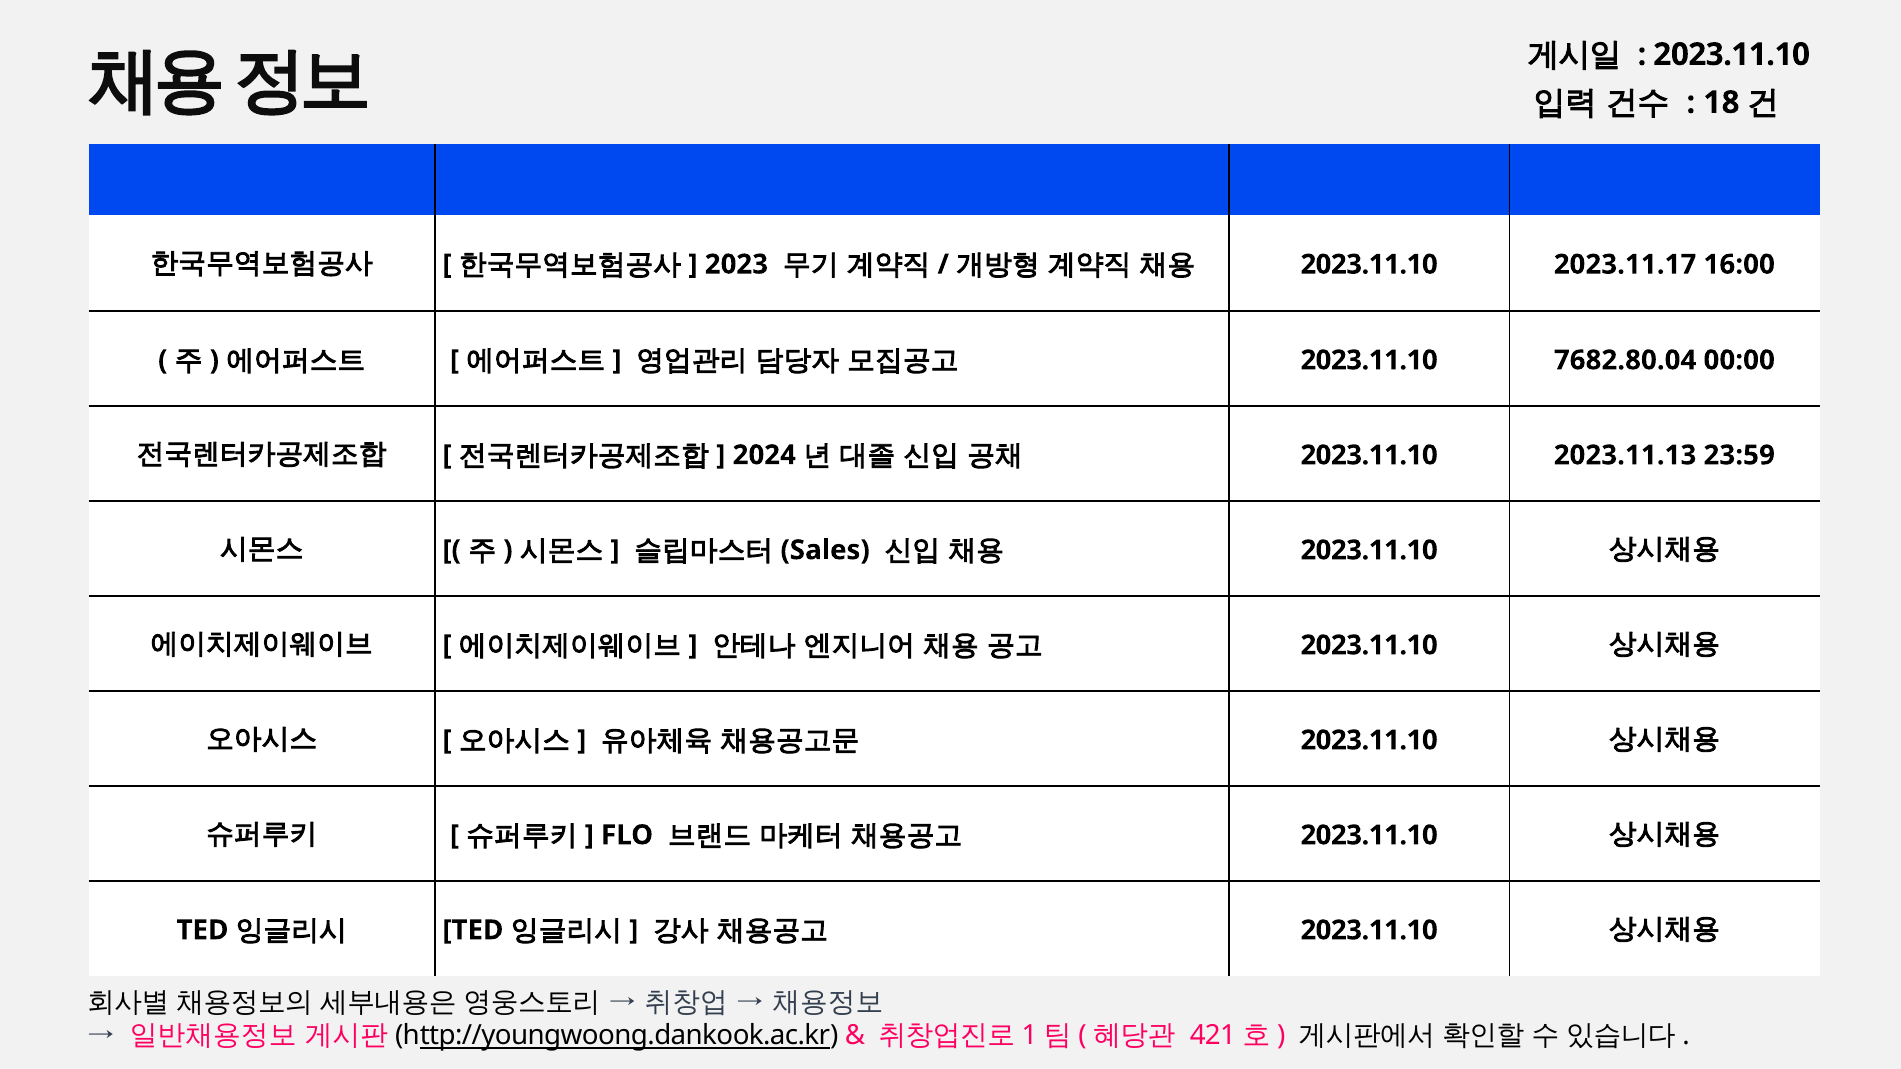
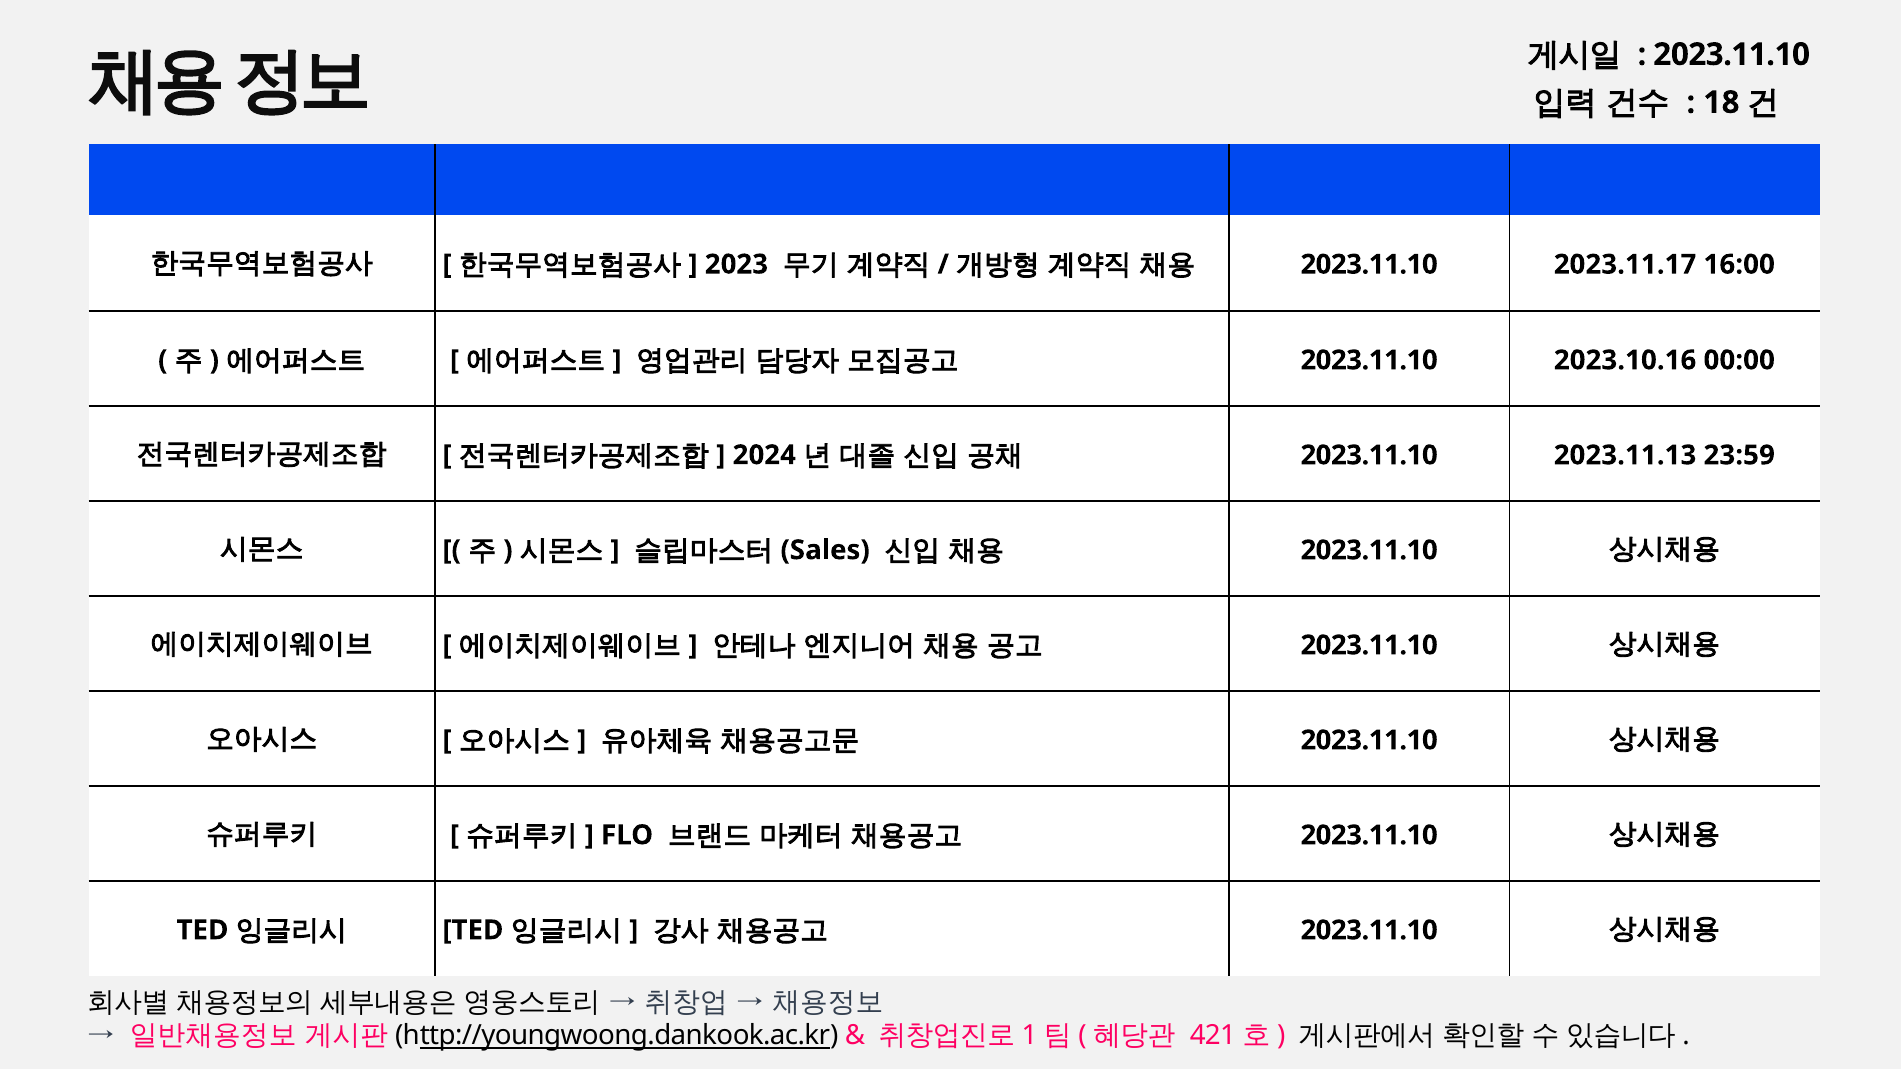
7682.80.04: 7682.80.04 -> 2023.10.16
